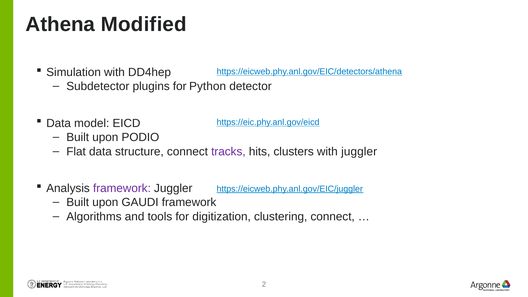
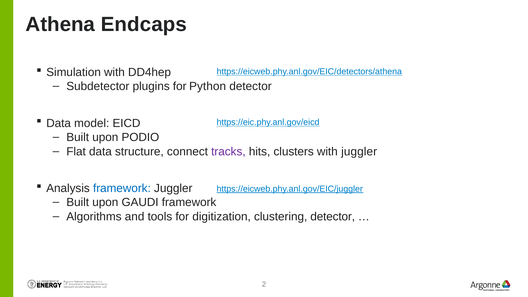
Modified: Modified -> Endcaps
framework at (122, 188) colour: purple -> blue
clustering connect: connect -> detector
